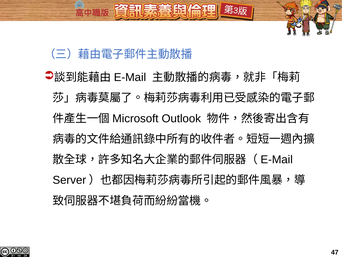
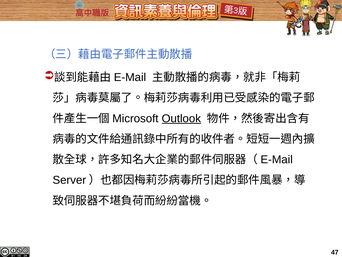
Outlook underline: none -> present
